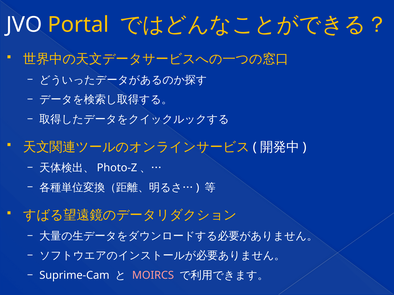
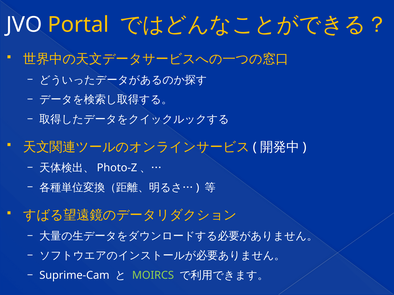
MOIRCS colour: pink -> light green
